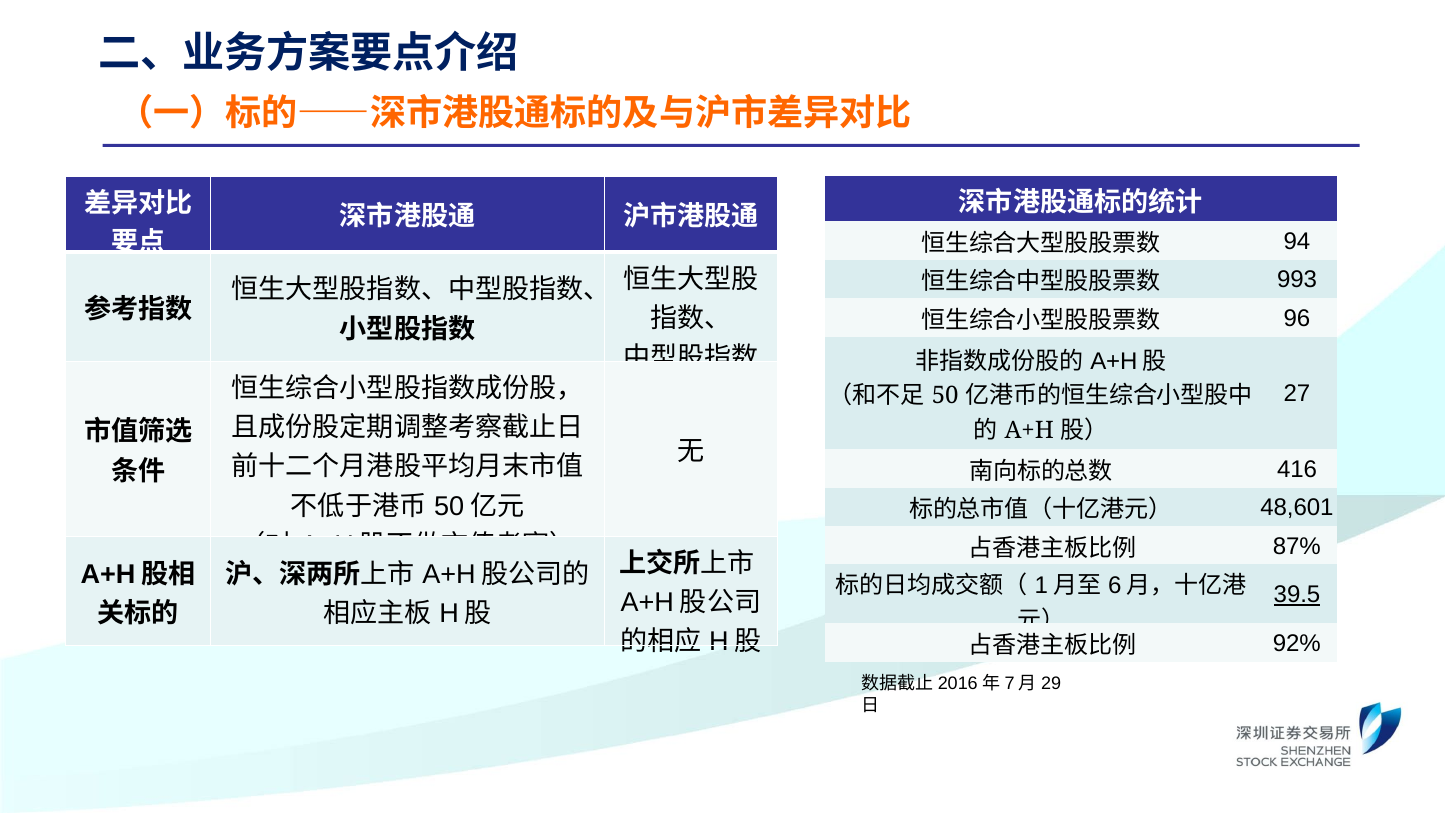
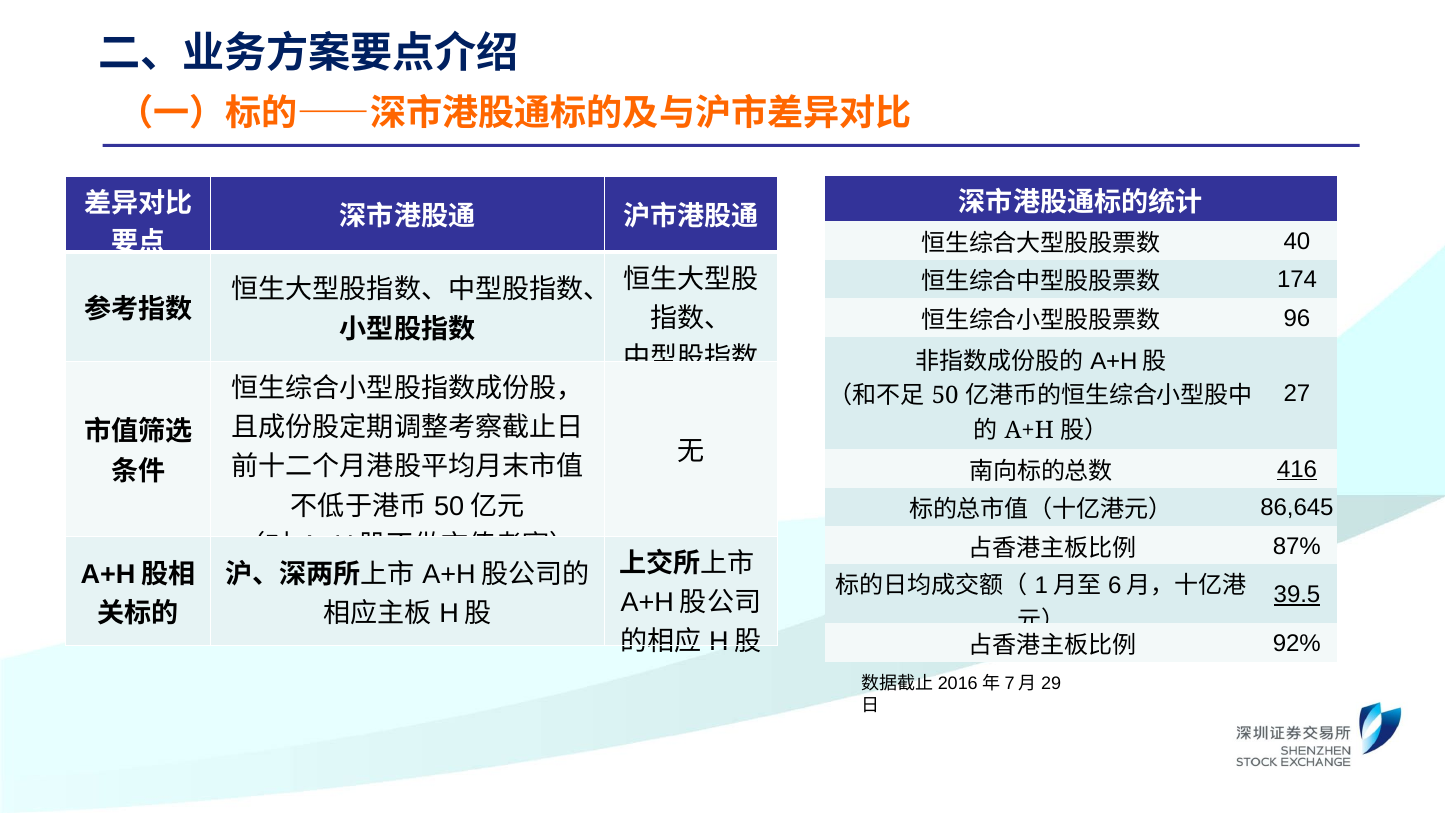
94: 94 -> 40
993: 993 -> 174
416 underline: none -> present
48,601: 48,601 -> 86,645
